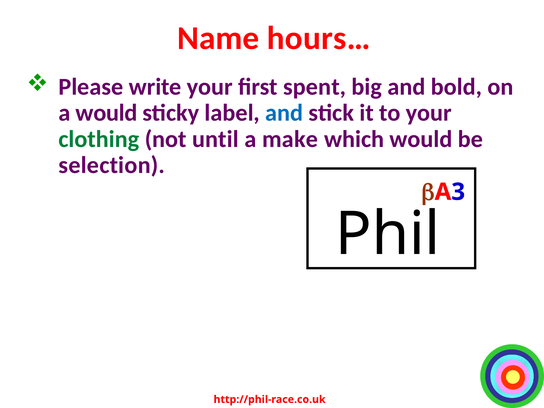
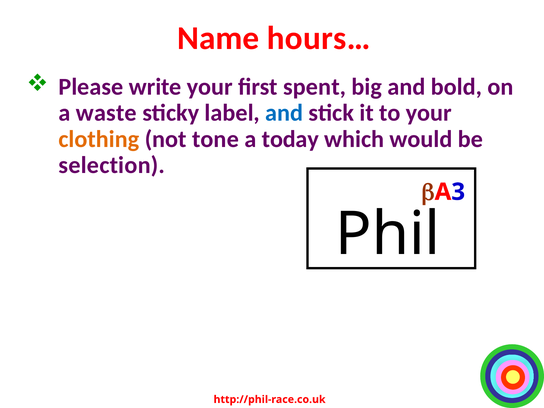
a would: would -> waste
clothing colour: green -> orange
until: until -> tone
make: make -> today
